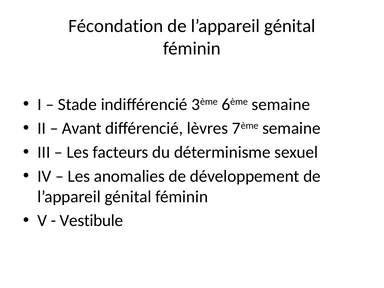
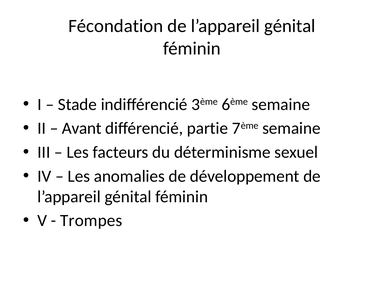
lèvres: lèvres -> partie
Vestibule: Vestibule -> Trompes
